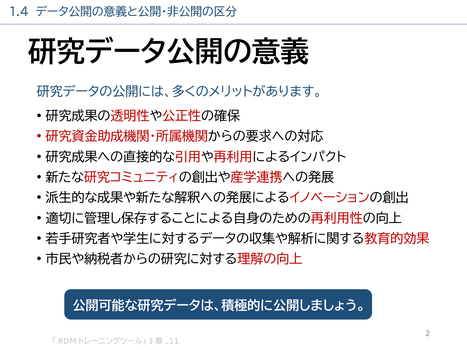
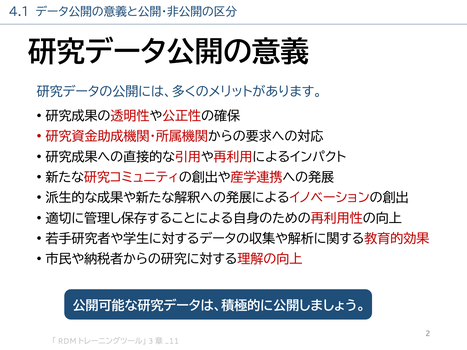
1.4: 1.4 -> 4.1
